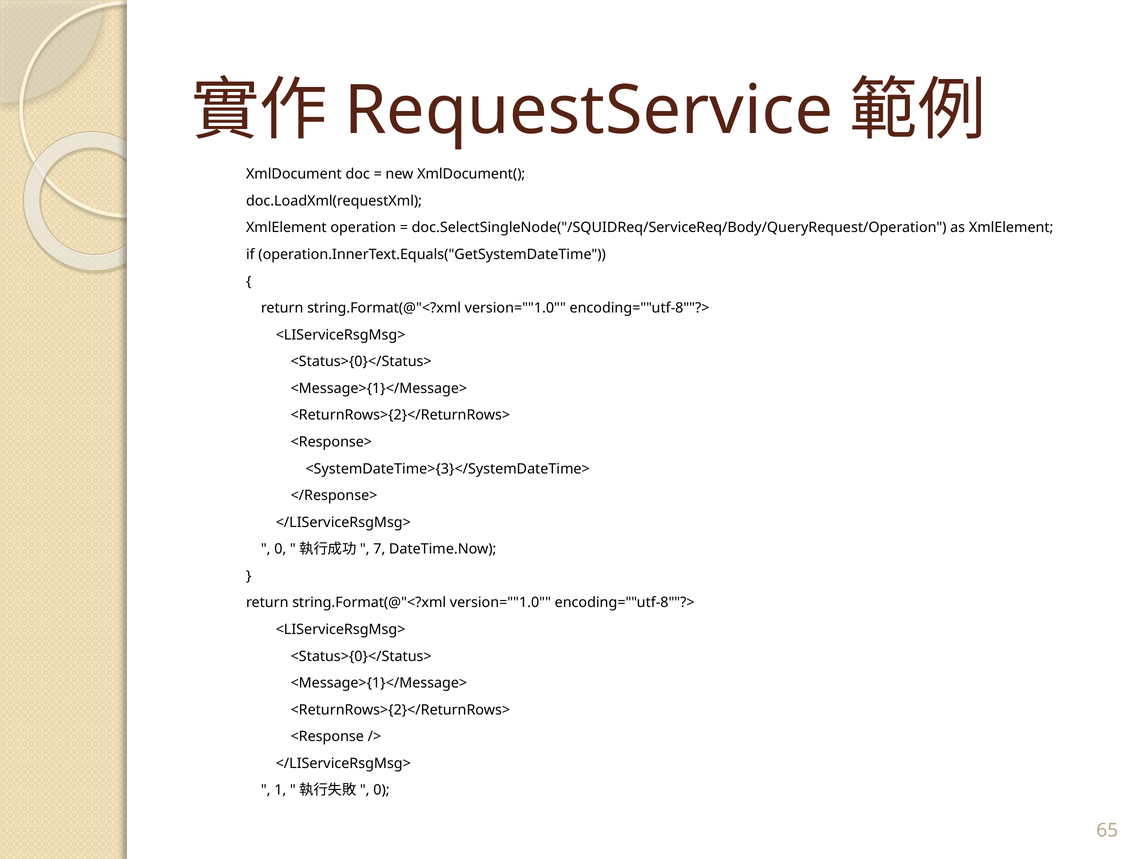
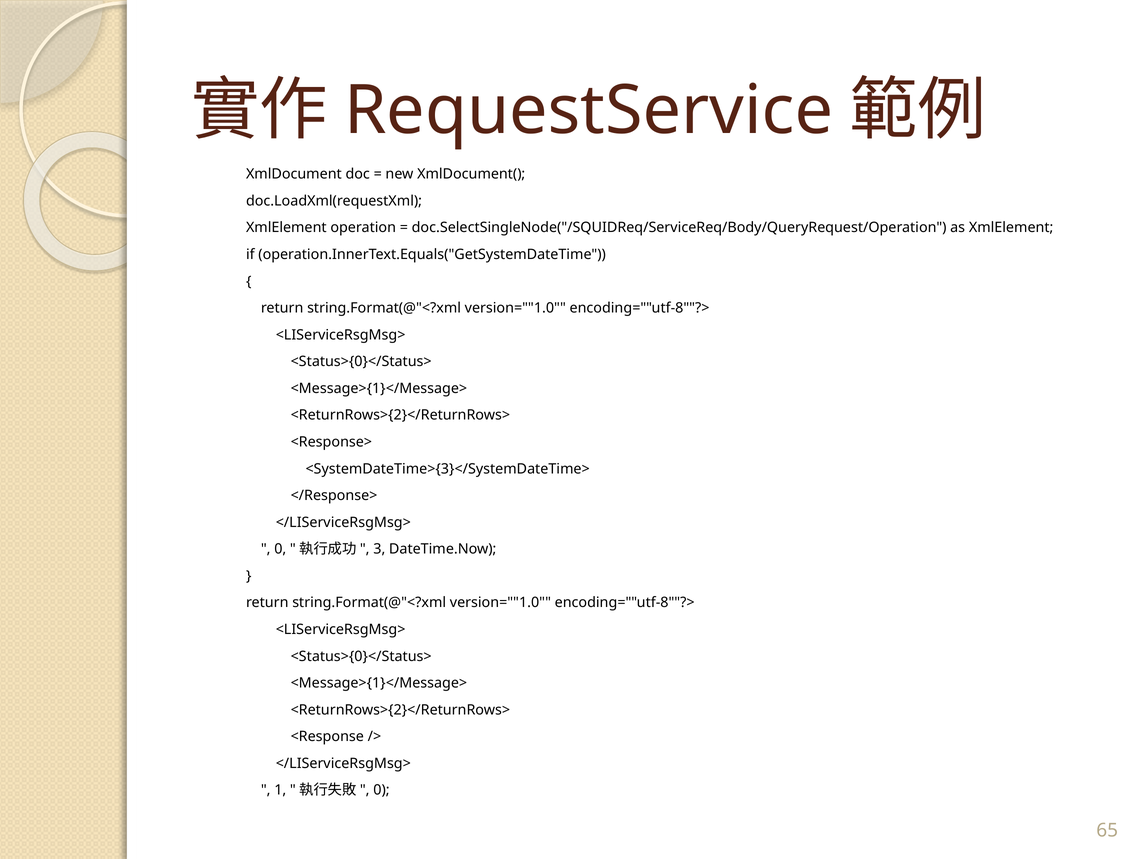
7: 7 -> 3
